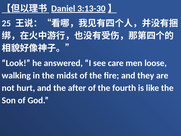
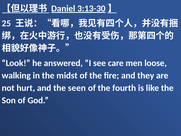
after: after -> seen
